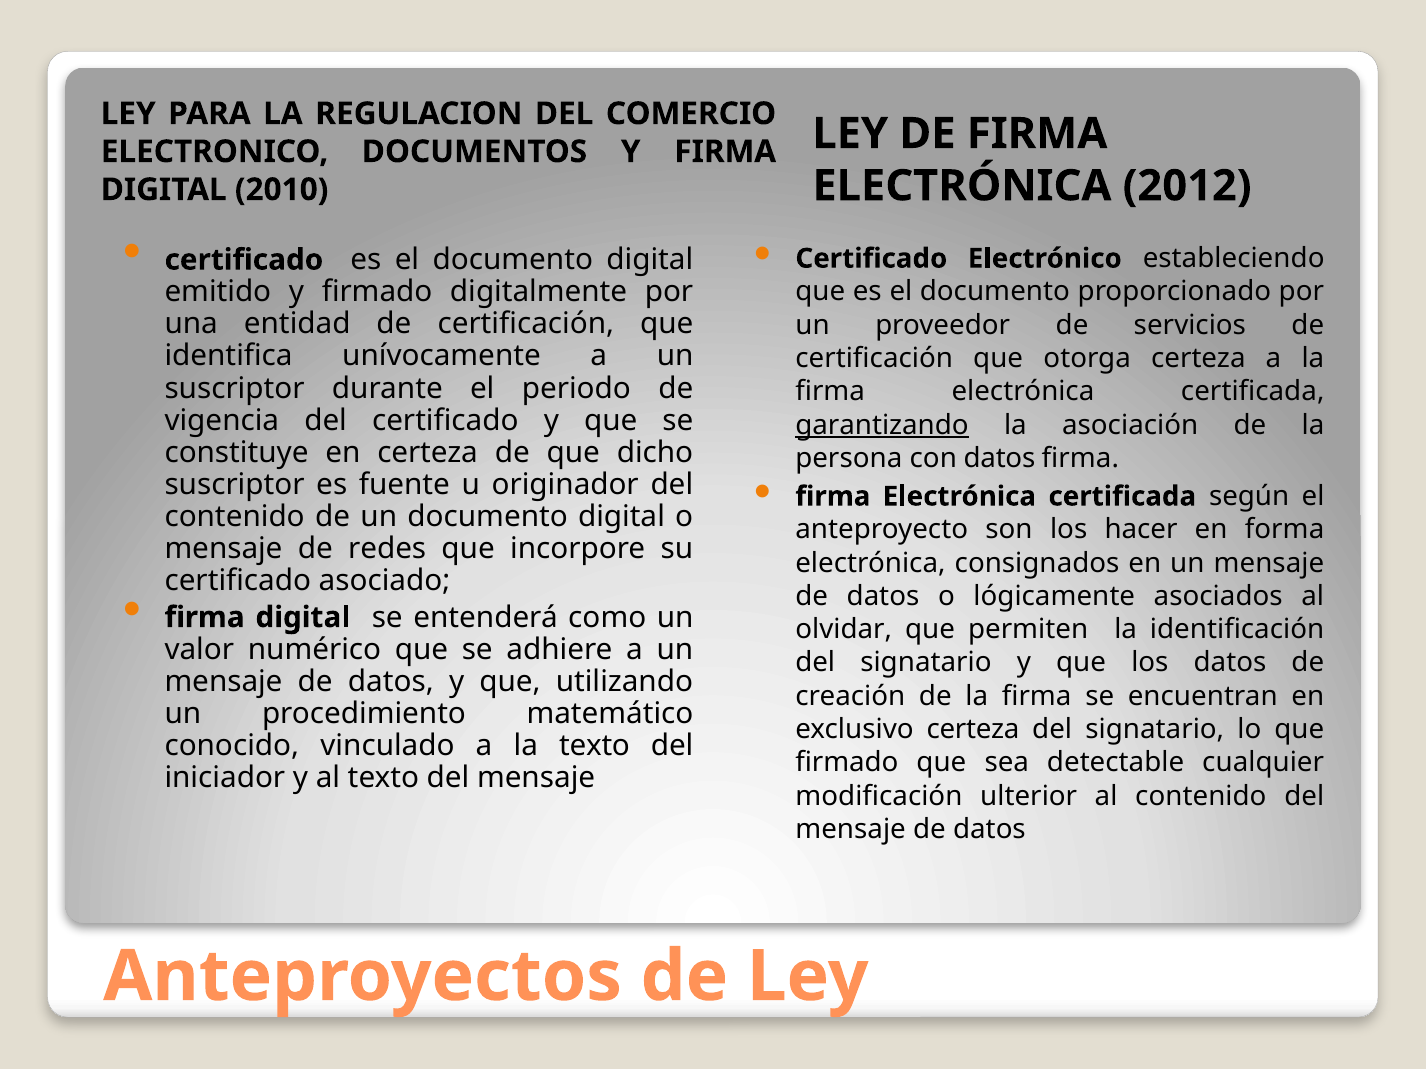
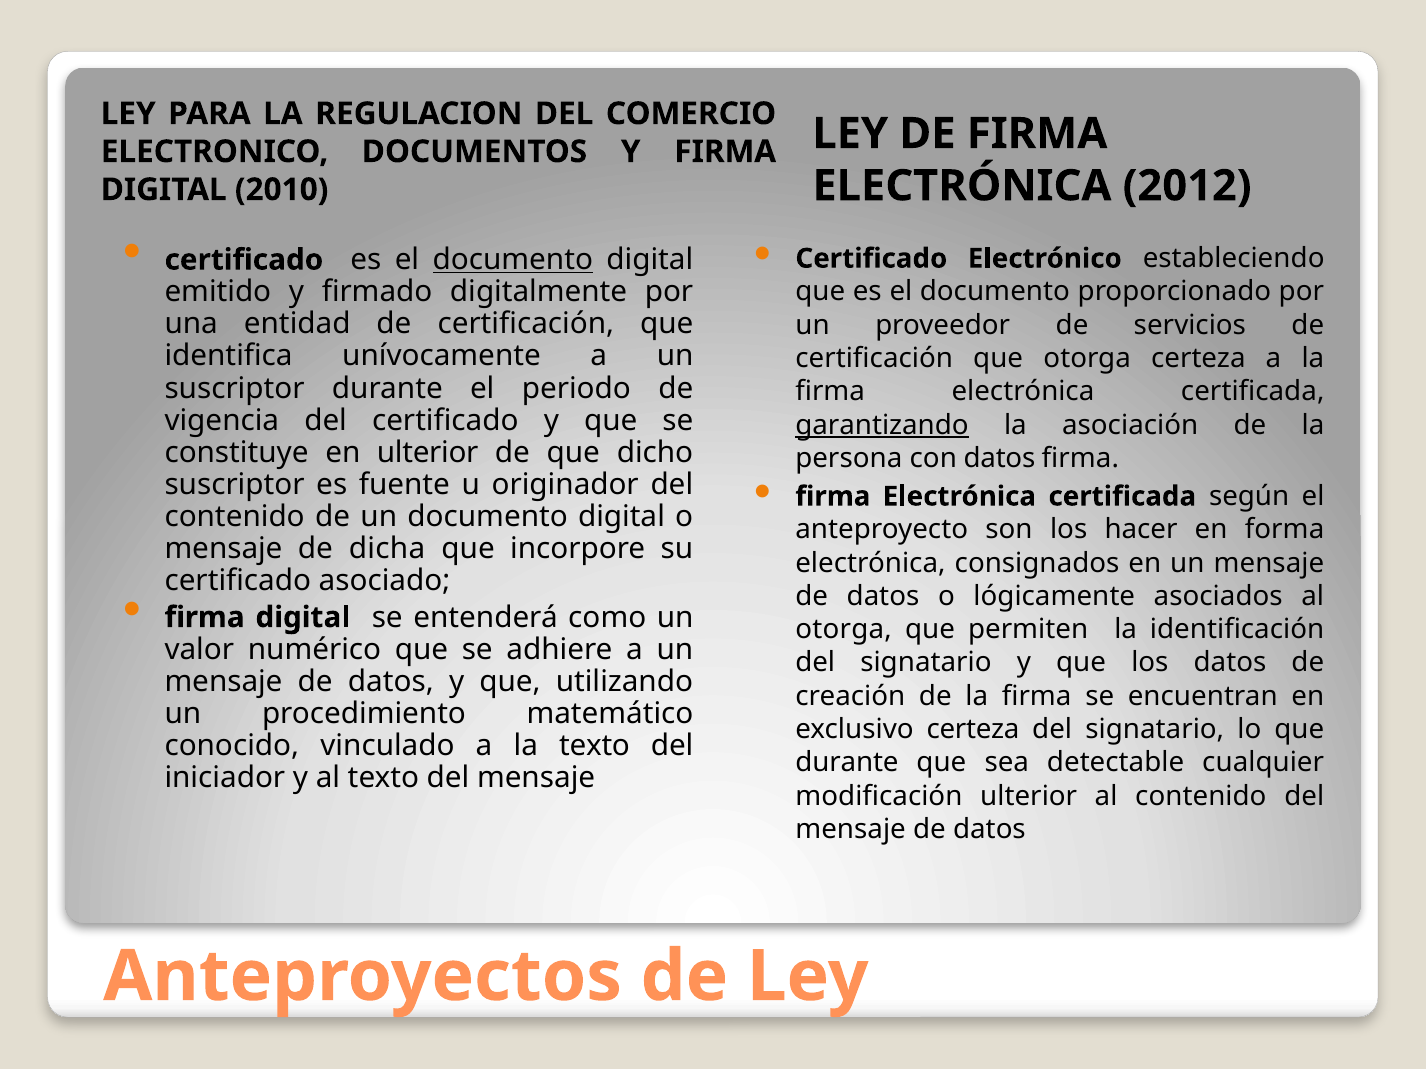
documento at (513, 260) underline: none -> present
en certeza: certeza -> ulterior
redes: redes -> dicha
olvidar at (844, 630): olvidar -> otorga
firmado at (847, 763): firmado -> durante
